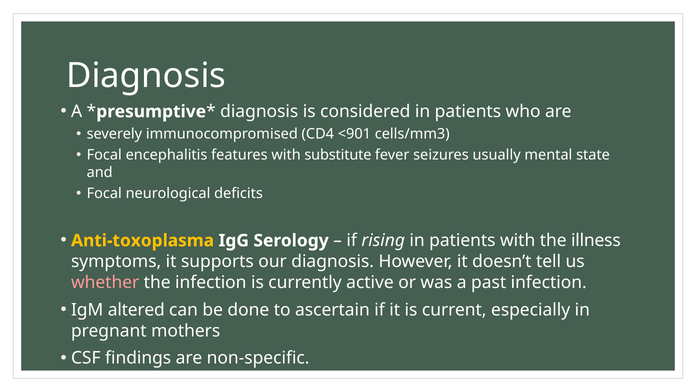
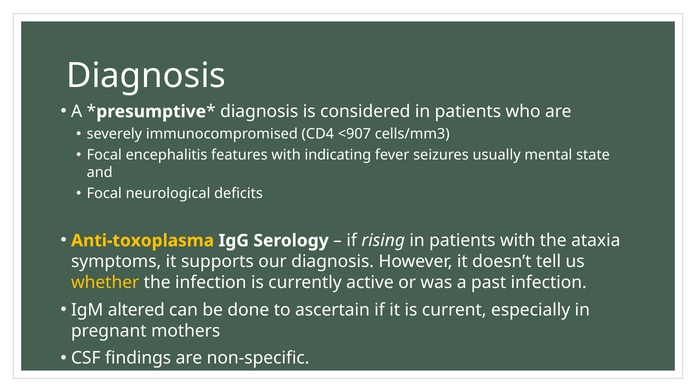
<901: <901 -> <907
substitute: substitute -> indicating
illness: illness -> ataxia
whether colour: pink -> yellow
